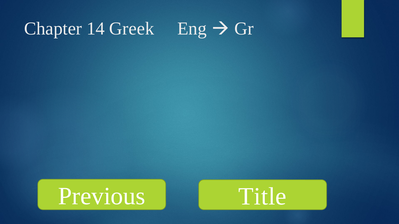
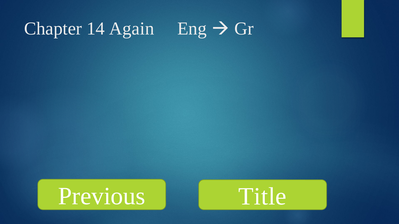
Greek: Greek -> Again
